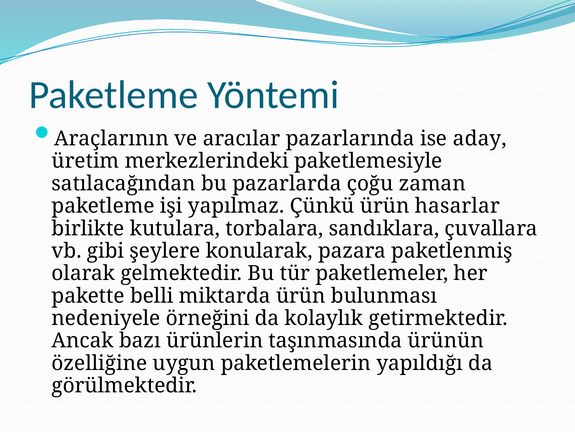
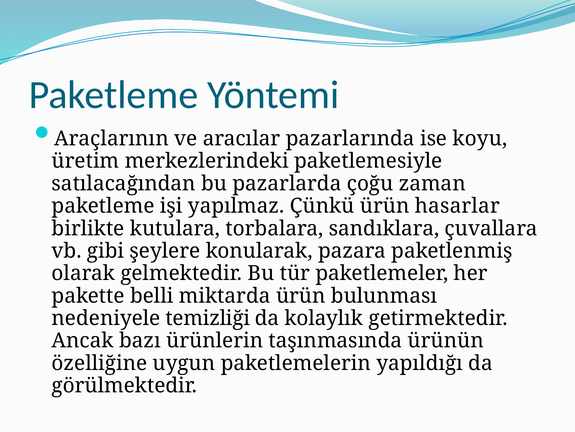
aday: aday -> koyu
örneğini: örneğini -> temizliği
